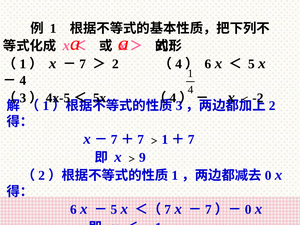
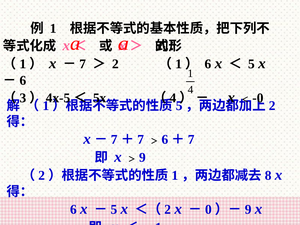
4 at (179, 64): 4 -> 1
4 at (23, 80): 4 -> 6
-2: -2 -> -0
3 at (179, 106): 3 -> 5
1 at (165, 140): 1 -> 6
0 at (268, 176): 0 -> 8
7 at (168, 210): 7 -> 2
7 at (208, 210): 7 -> 0
0 at (248, 210): 0 -> 9
